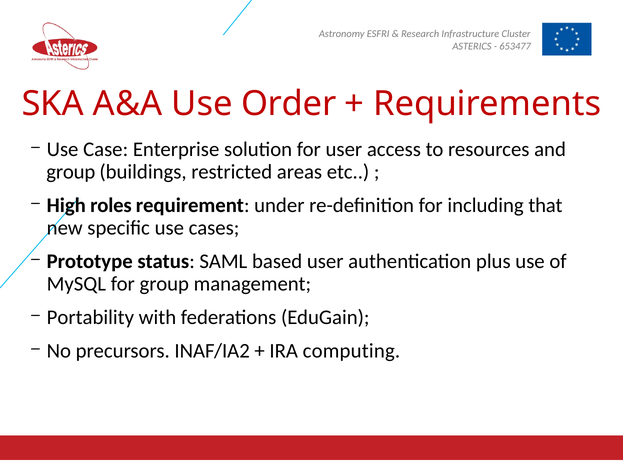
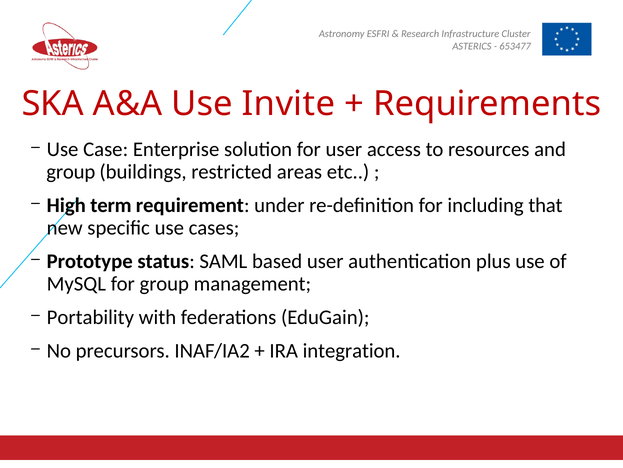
Order: Order -> Invite
roles: roles -> term
computing: computing -> integration
